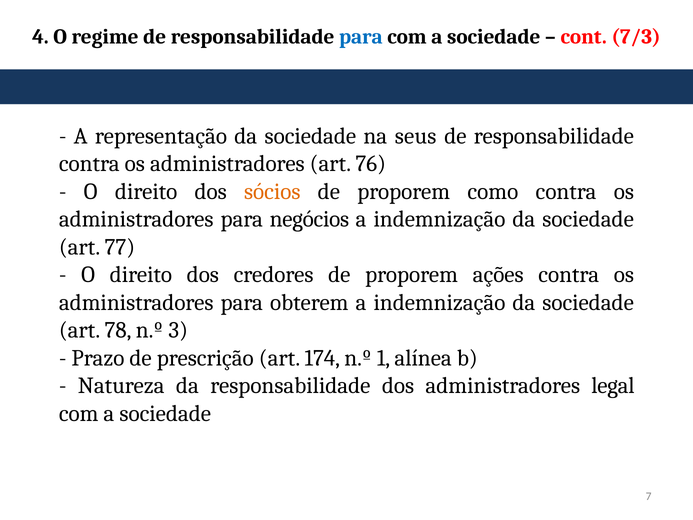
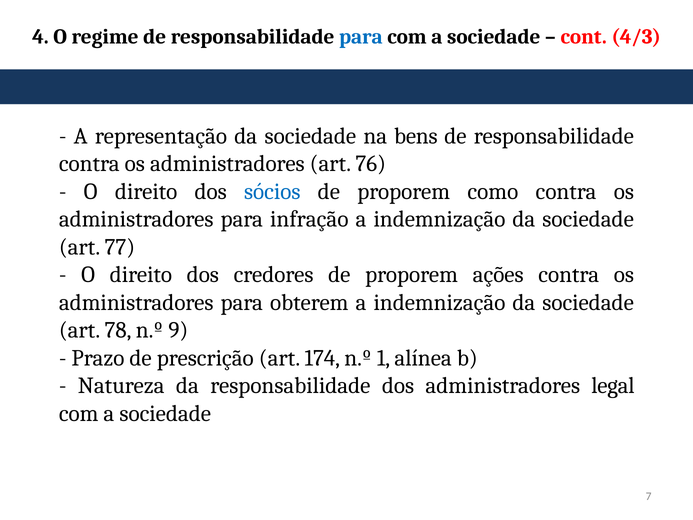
7/3: 7/3 -> 4/3
seus: seus -> bens
sócios colour: orange -> blue
negócios: negócios -> infração
3: 3 -> 9
